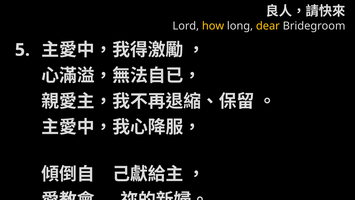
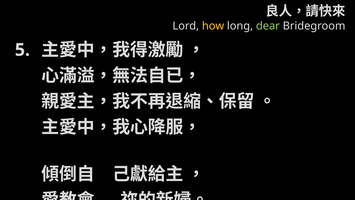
dear colour: yellow -> light green
